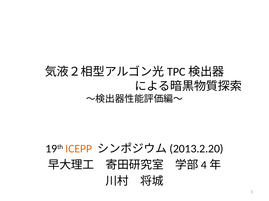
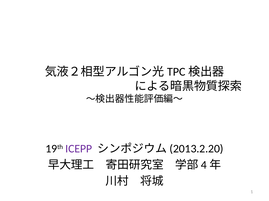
ICEPP colour: orange -> purple
